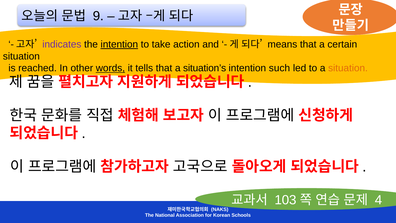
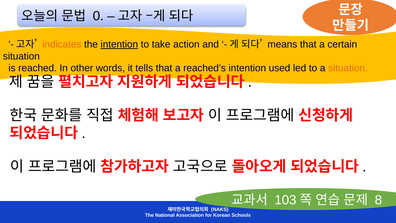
9: 9 -> 0
indicates colour: purple -> orange
words underline: present -> none
situation’s: situation’s -> reached’s
such: such -> used
4: 4 -> 8
